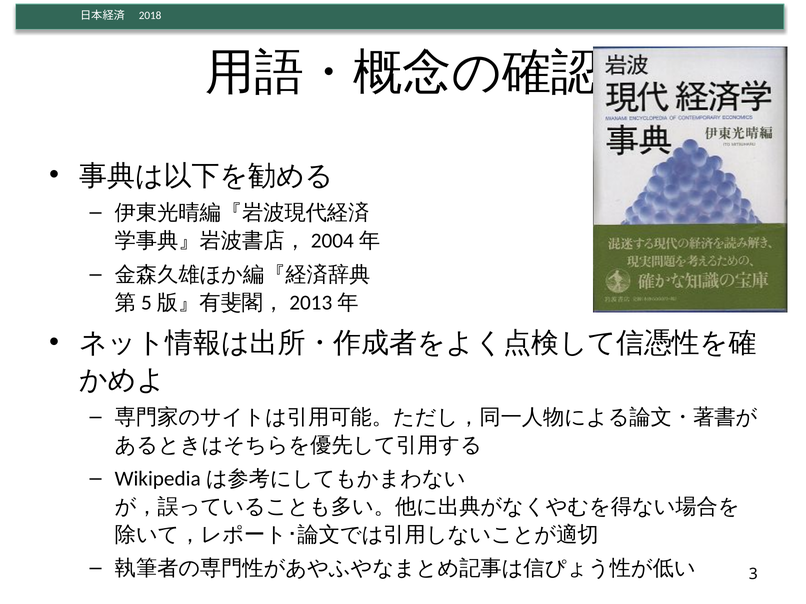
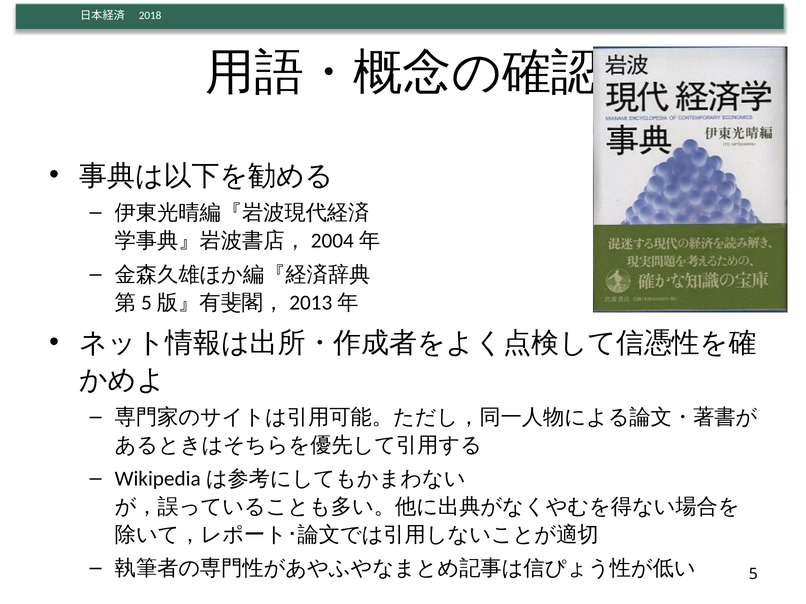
3: 3 -> 5
